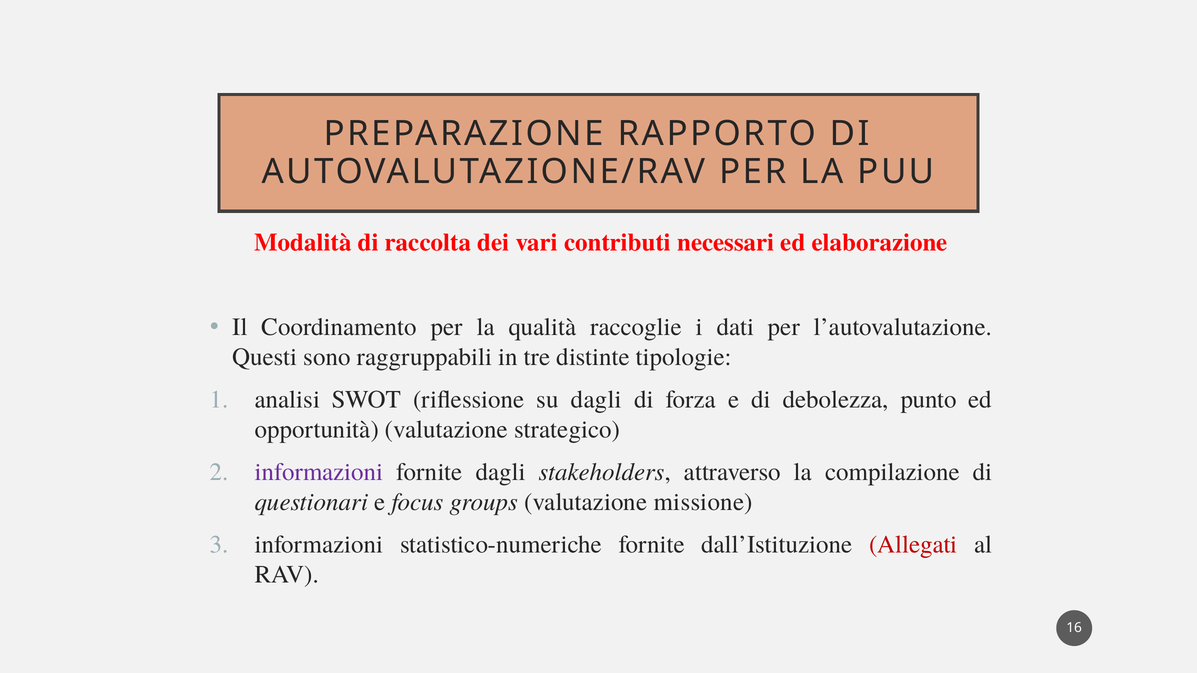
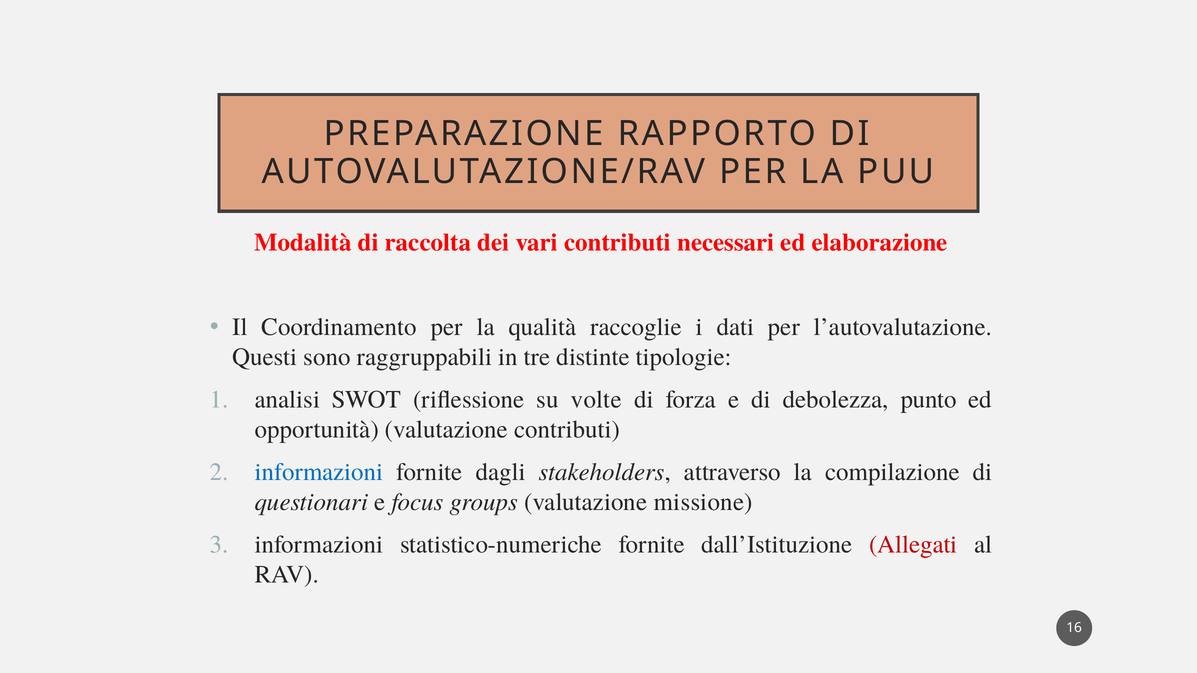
su dagli: dagli -> volte
valutazione strategico: strategico -> contributi
informazioni at (319, 472) colour: purple -> blue
